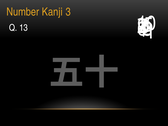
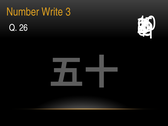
Kanji: Kanji -> Write
13: 13 -> 26
